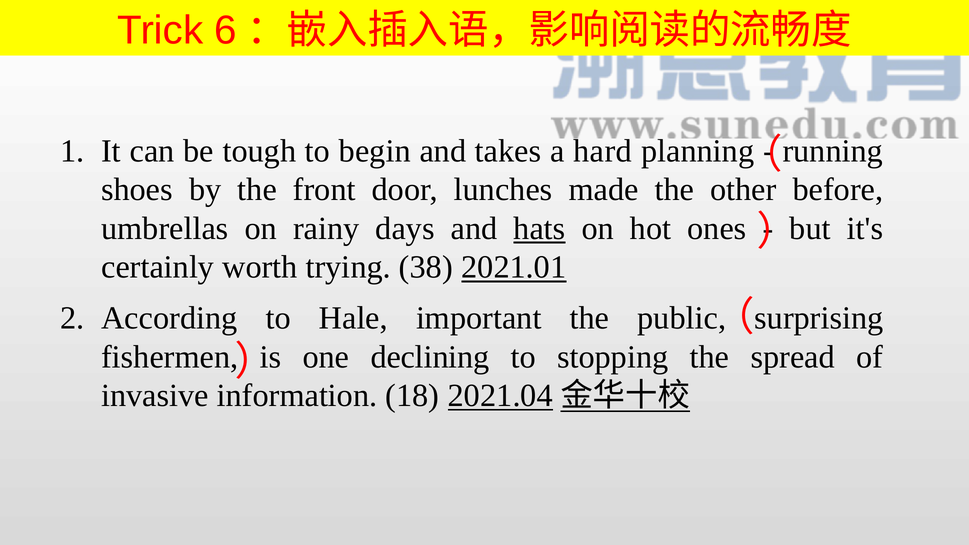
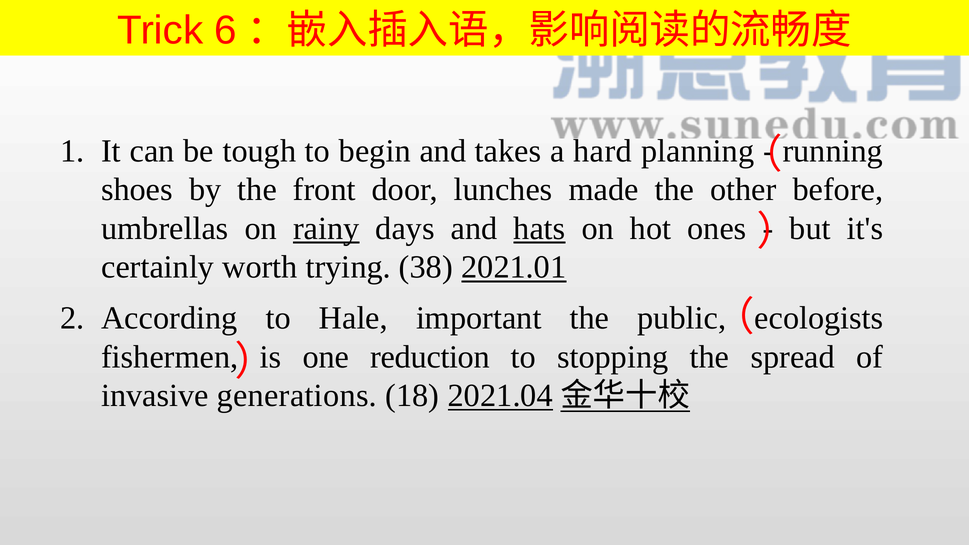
rainy underline: none -> present
surprising: surprising -> ecologists
declining: declining -> reduction
information: information -> generations
